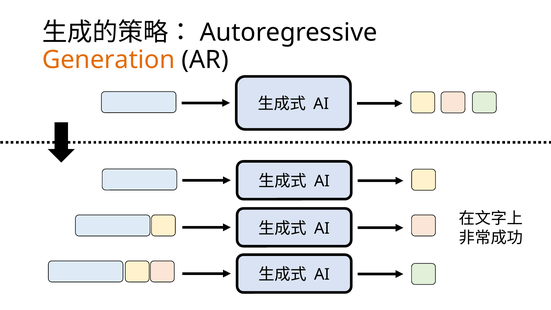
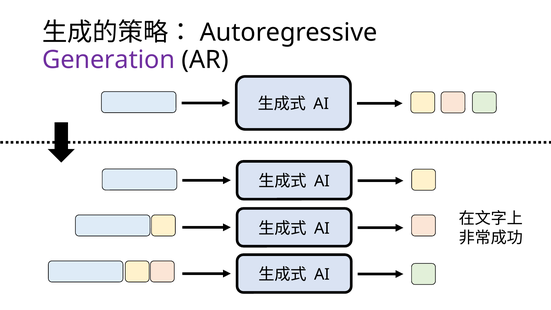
Generation colour: orange -> purple
